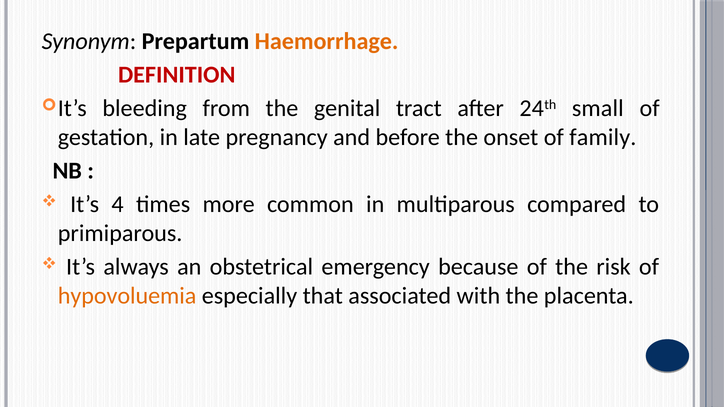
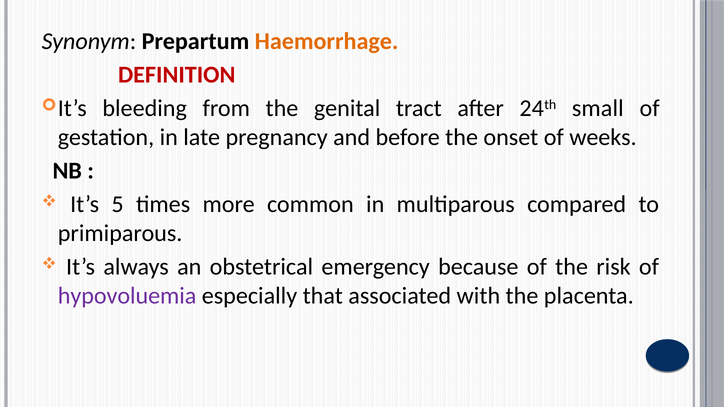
family: family -> weeks
4: 4 -> 5
hypovoluemia colour: orange -> purple
